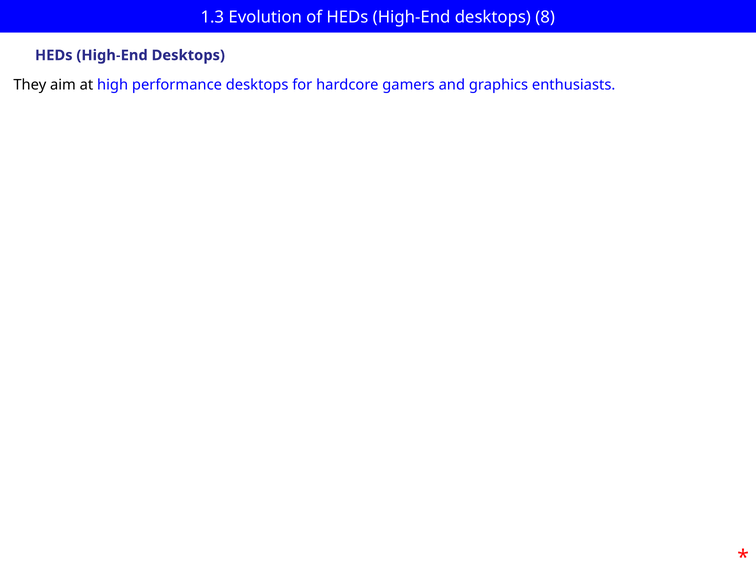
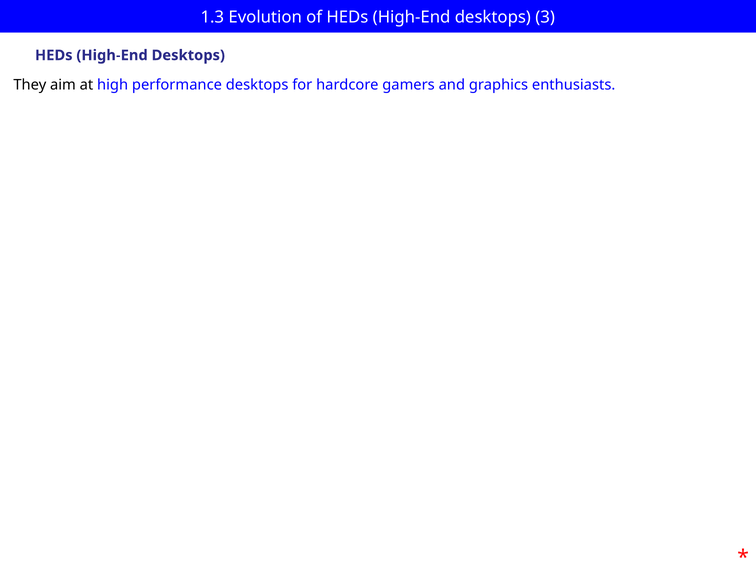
8: 8 -> 3
